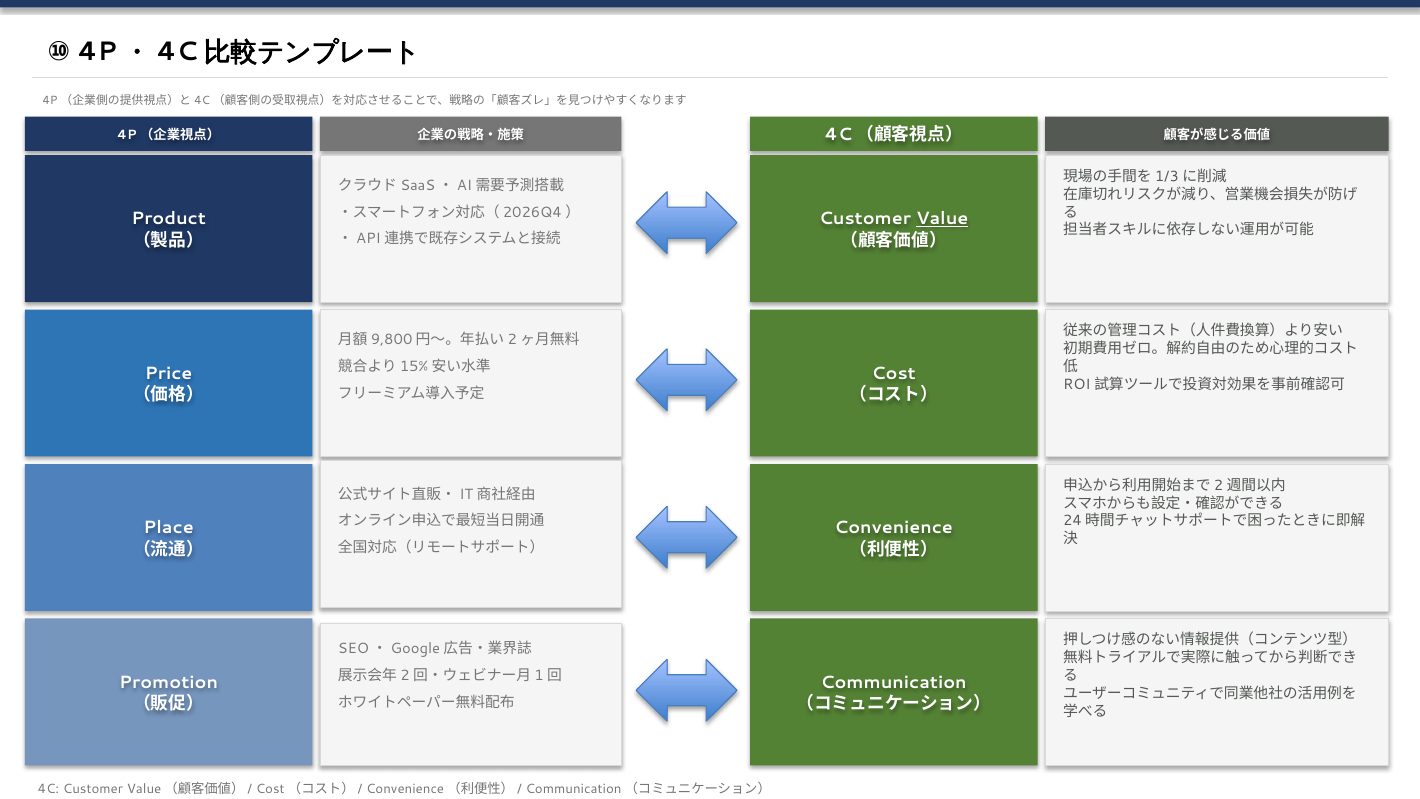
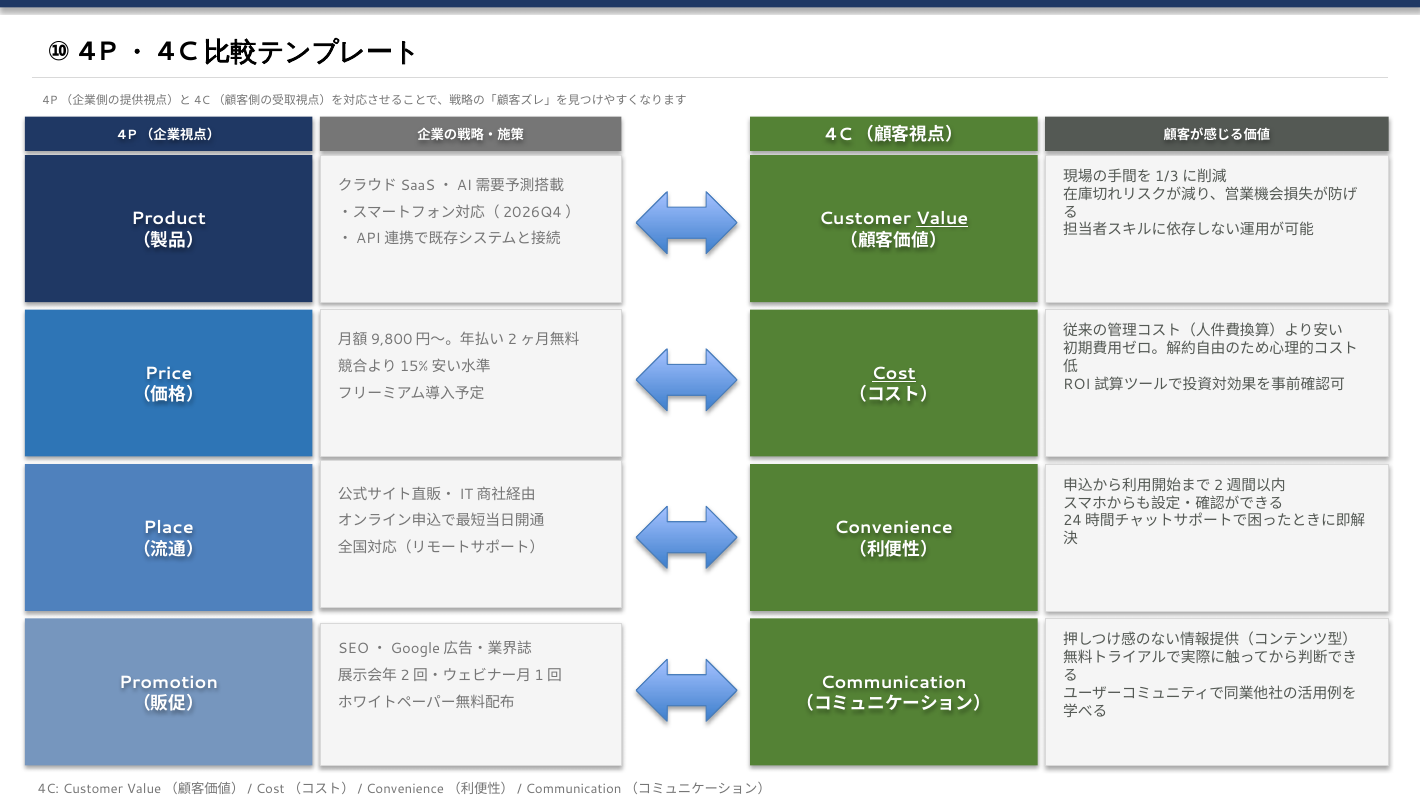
Cost underline: none -> present
